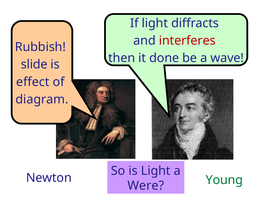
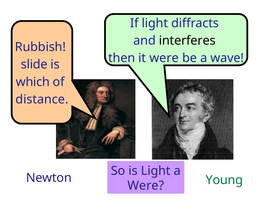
interferes colour: red -> black
it done: done -> were
effect: effect -> which
diagram: diagram -> distance
